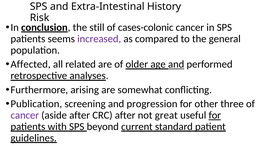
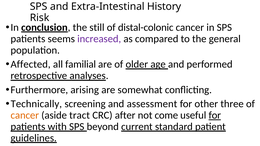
cases-colonic: cases-colonic -> distal-colonic
related: related -> familial
and at (176, 64) underline: present -> none
Publication: Publication -> Technically
progression: progression -> assessment
cancer at (25, 115) colour: purple -> orange
aside after: after -> tract
great: great -> come
